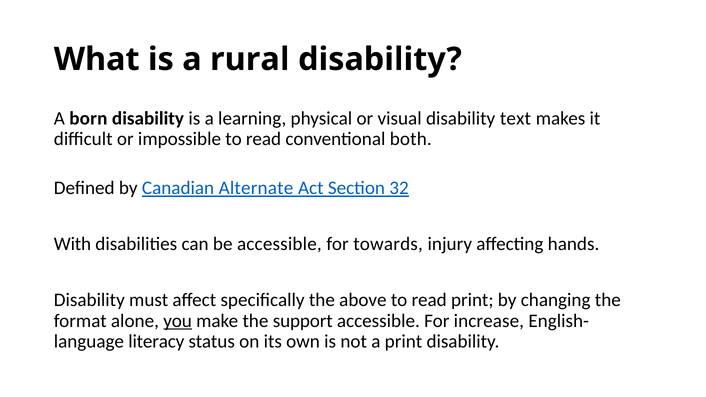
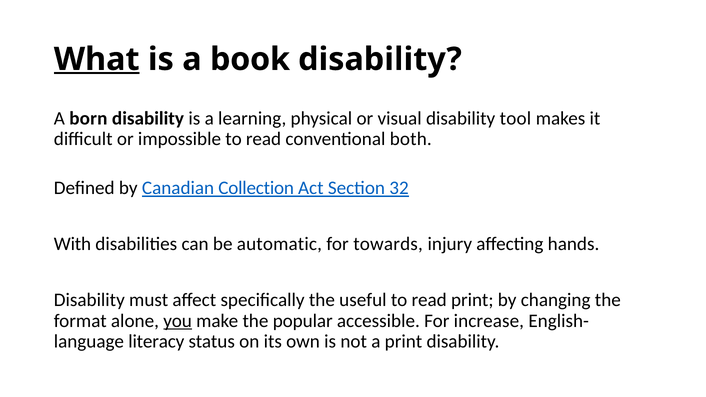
What underline: none -> present
rural: rural -> book
text: text -> tool
Alternate: Alternate -> Collection
be accessible: accessible -> automatic
above: above -> useful
support: support -> popular
